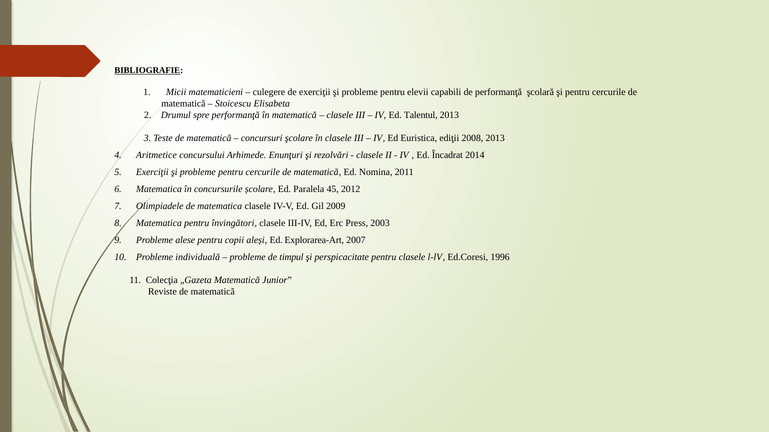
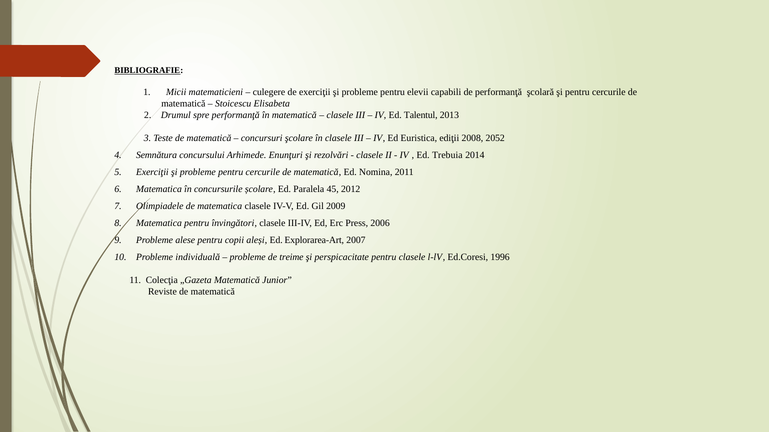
2008 2013: 2013 -> 2052
Aritmetice: Aritmetice -> Semnătura
Încadrat: Încadrat -> Trebuia
2003: 2003 -> 2006
timpul: timpul -> treime
